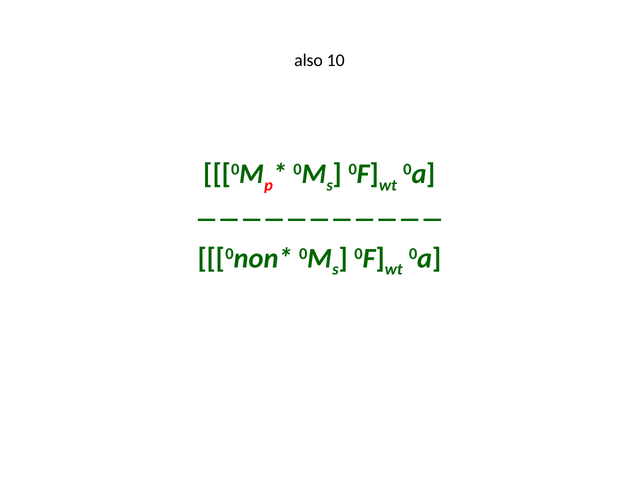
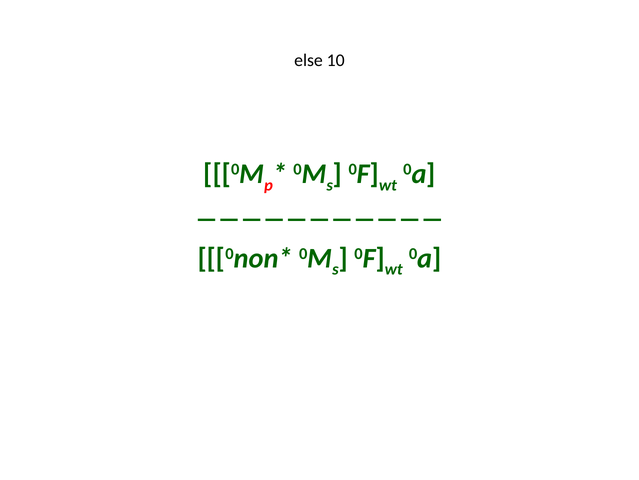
also: also -> else
